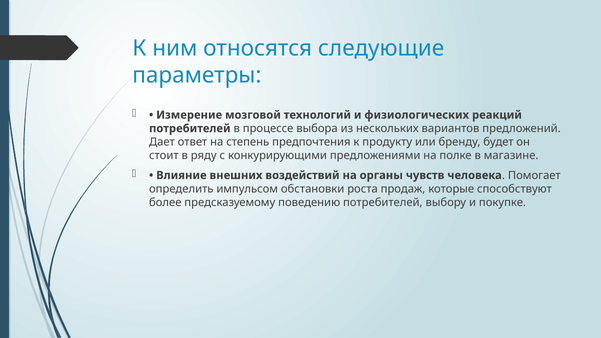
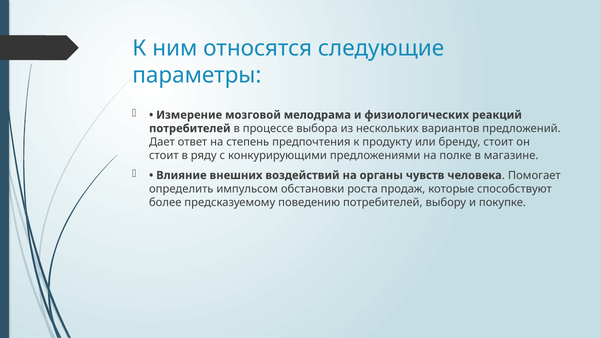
технологий: технологий -> мелодрама
бренду будет: будет -> стоит
